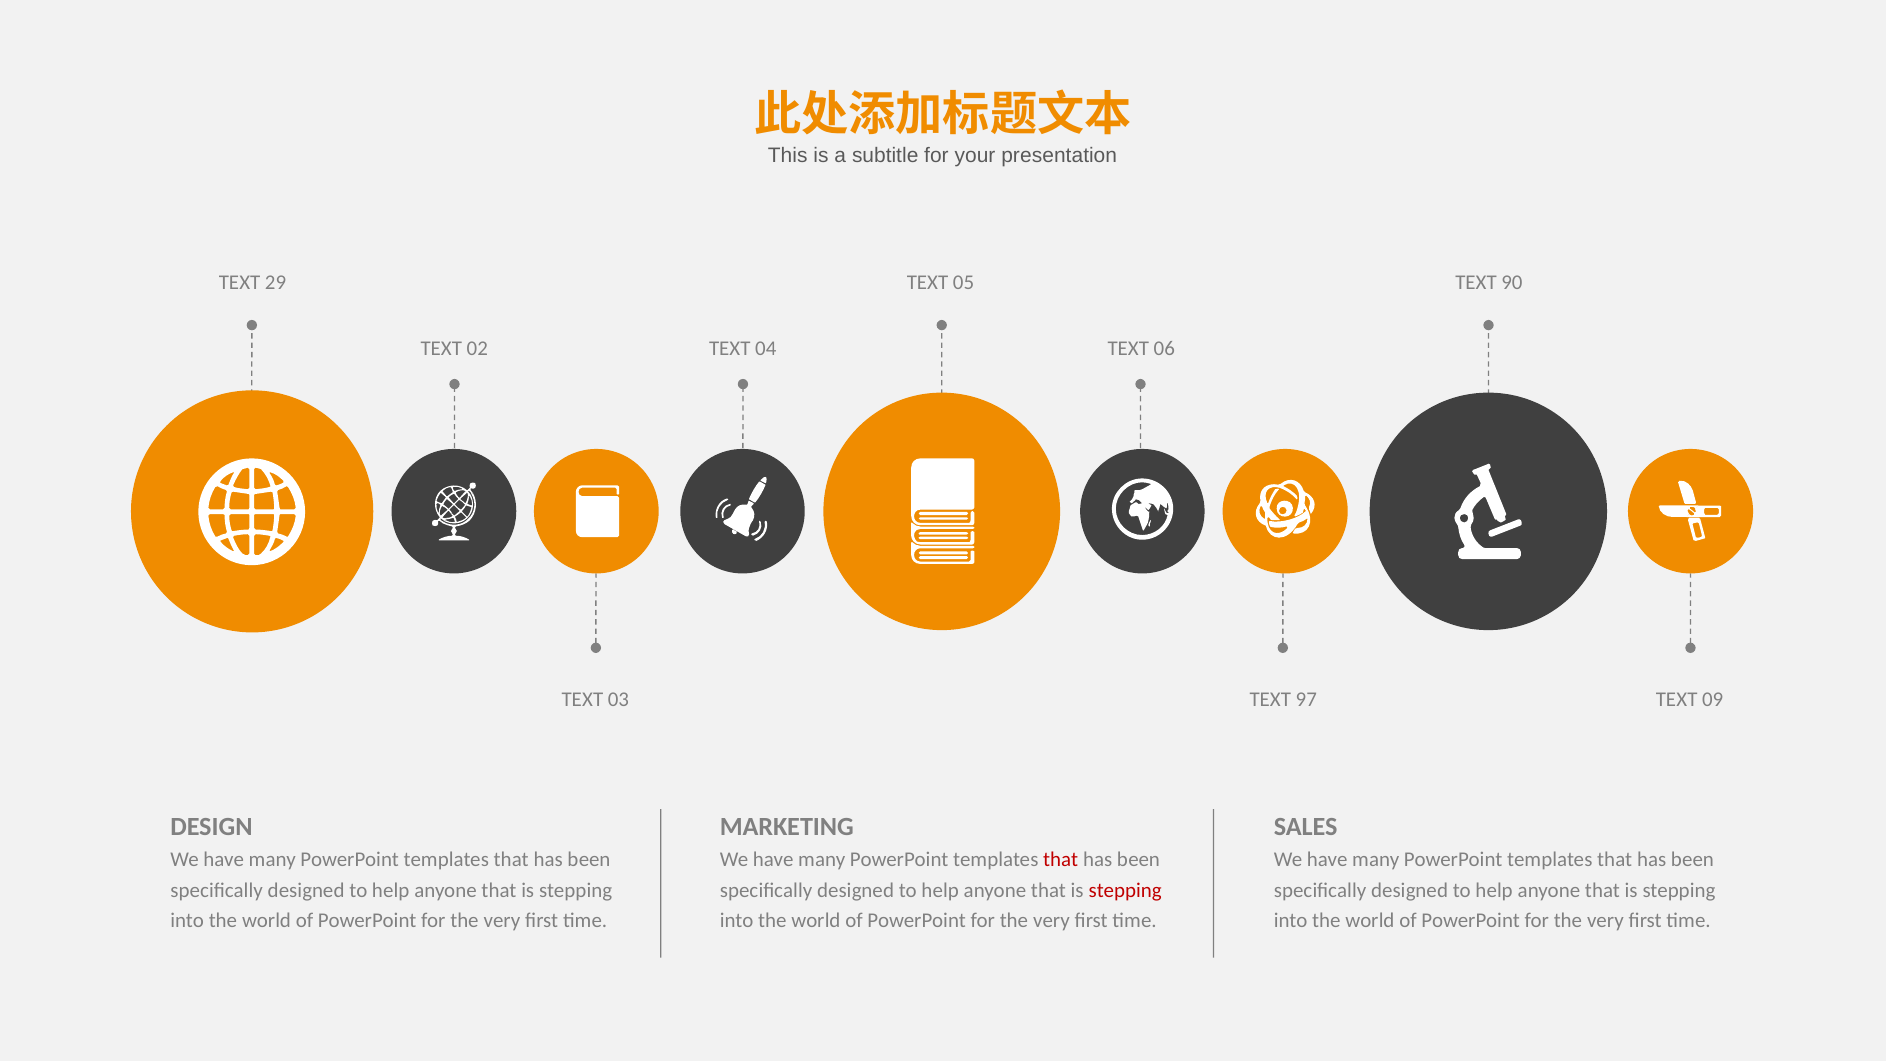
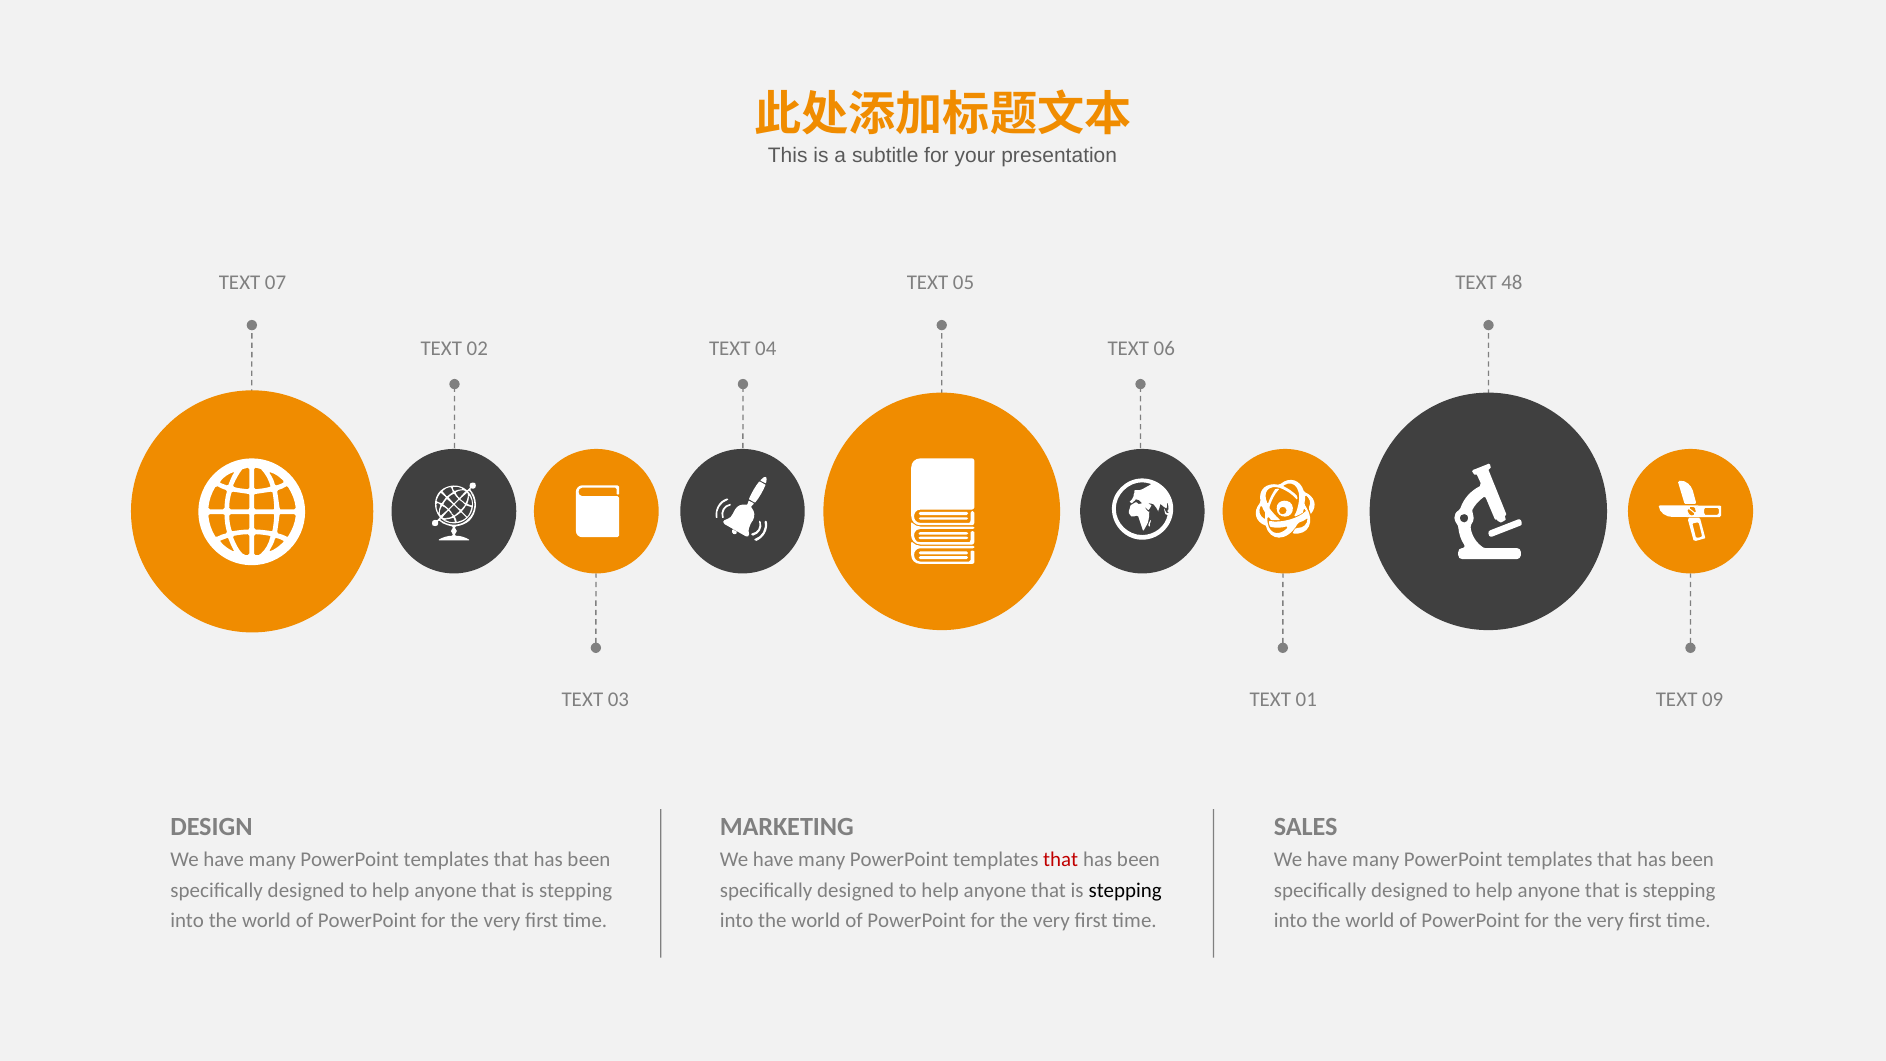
29: 29 -> 07
90: 90 -> 48
97: 97 -> 01
stepping at (1125, 890) colour: red -> black
